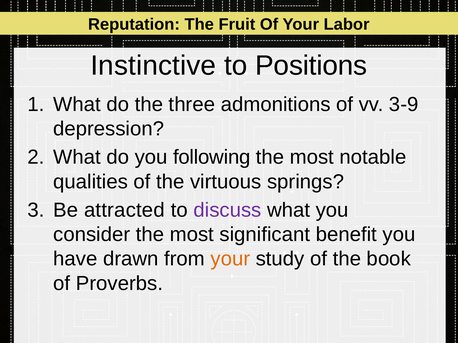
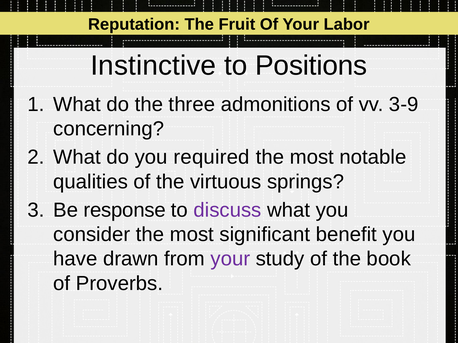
depression: depression -> concerning
following: following -> required
attracted: attracted -> response
your at (230, 259) colour: orange -> purple
